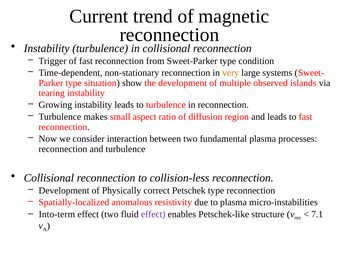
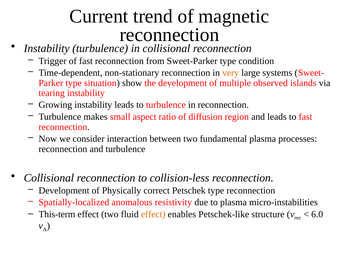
Into-term: Into-term -> This-term
effect at (153, 214) colour: purple -> orange
7.1: 7.1 -> 6.0
